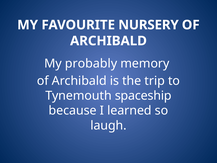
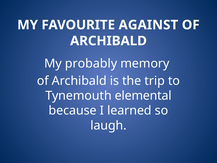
NURSERY: NURSERY -> AGAINST
spaceship: spaceship -> elemental
